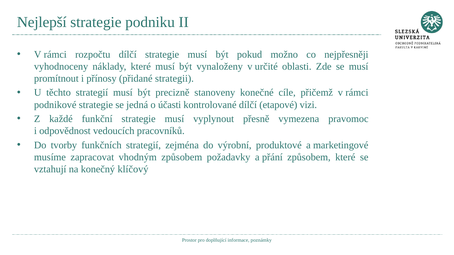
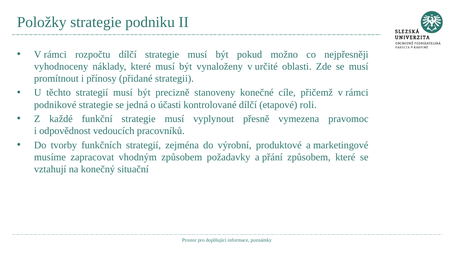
Nejlepší: Nejlepší -> Položky
vizi: vizi -> roli
klíčový: klíčový -> situační
